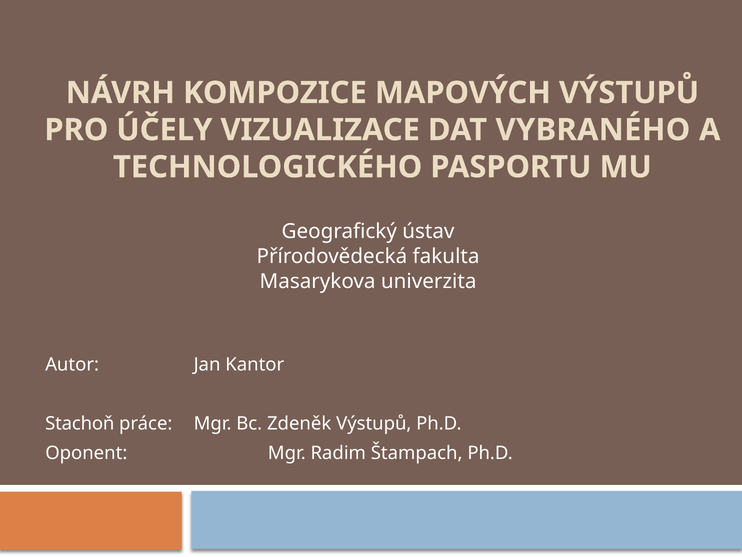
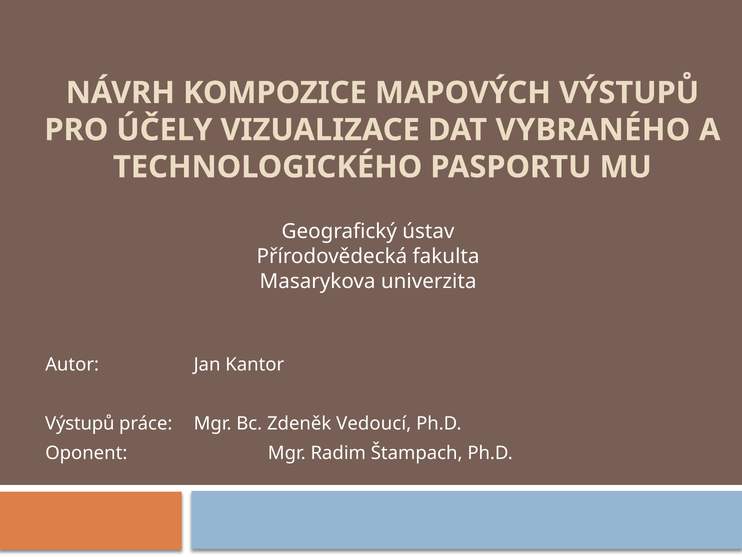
Stachoň at (80, 423): Stachoň -> Výstupů
Zdeněk Výstupů: Výstupů -> Vedoucí
